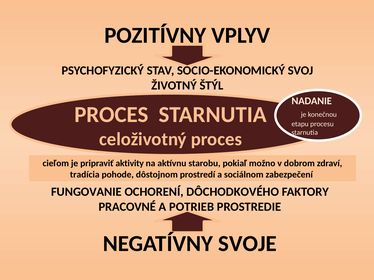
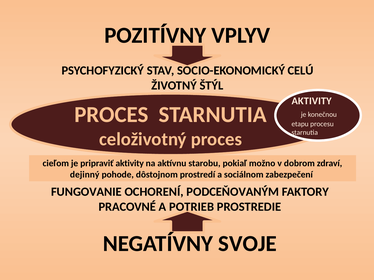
SVOJ: SVOJ -> CELÚ
NADANIE at (312, 101): NADANIE -> AKTIVITY
tradícia: tradícia -> dejinný
DÔCHODKOVÉHO: DÔCHODKOVÉHO -> PODCEŇOVANÝM
